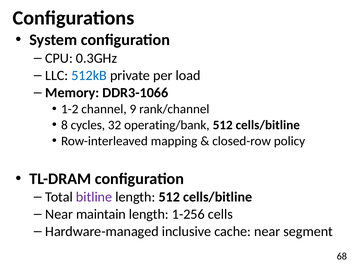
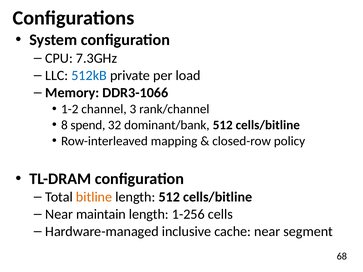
0.3GHz: 0.3GHz -> 7.3GHz
9: 9 -> 3
cycles: cycles -> spend
operating/bank: operating/bank -> dominant/bank
bitline colour: purple -> orange
